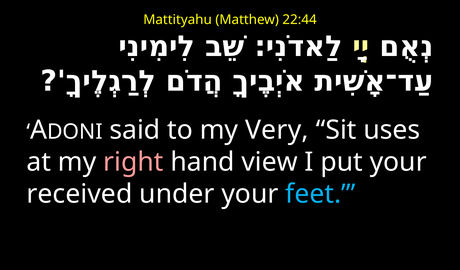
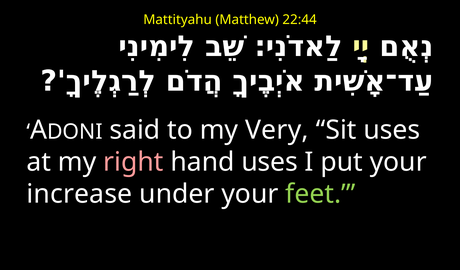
hand view: view -> uses
received: received -> increase
feet colour: light blue -> light green
